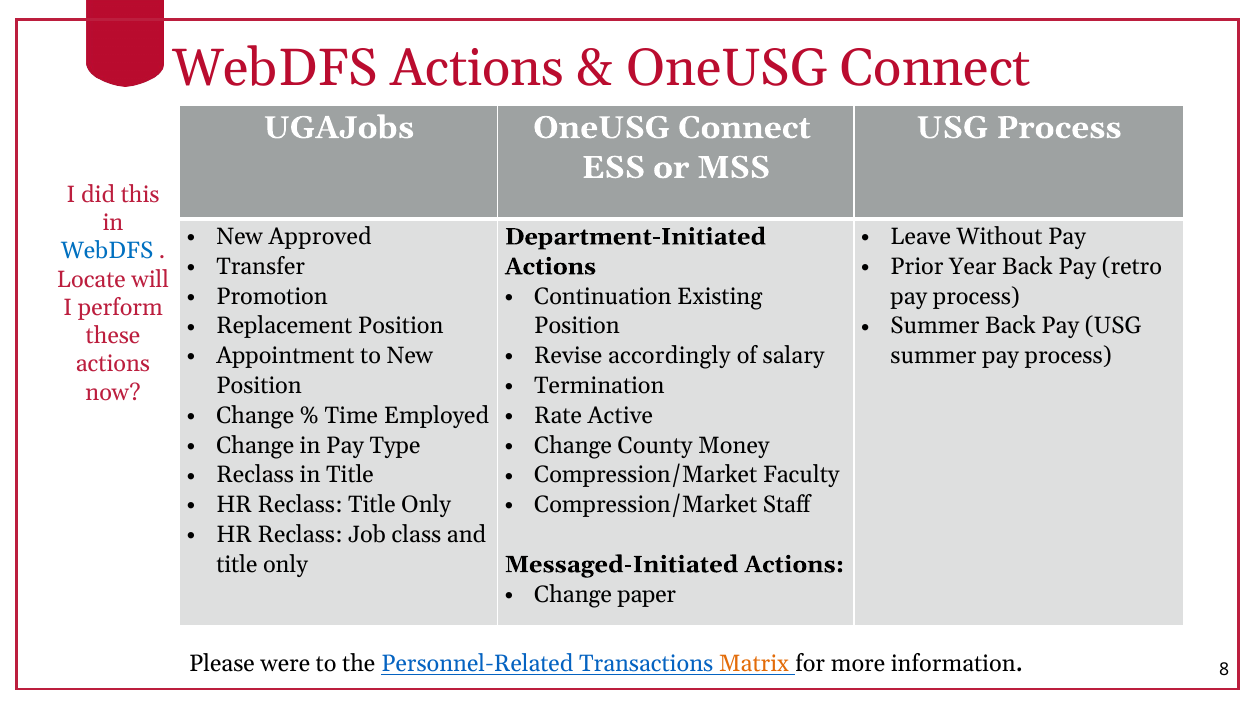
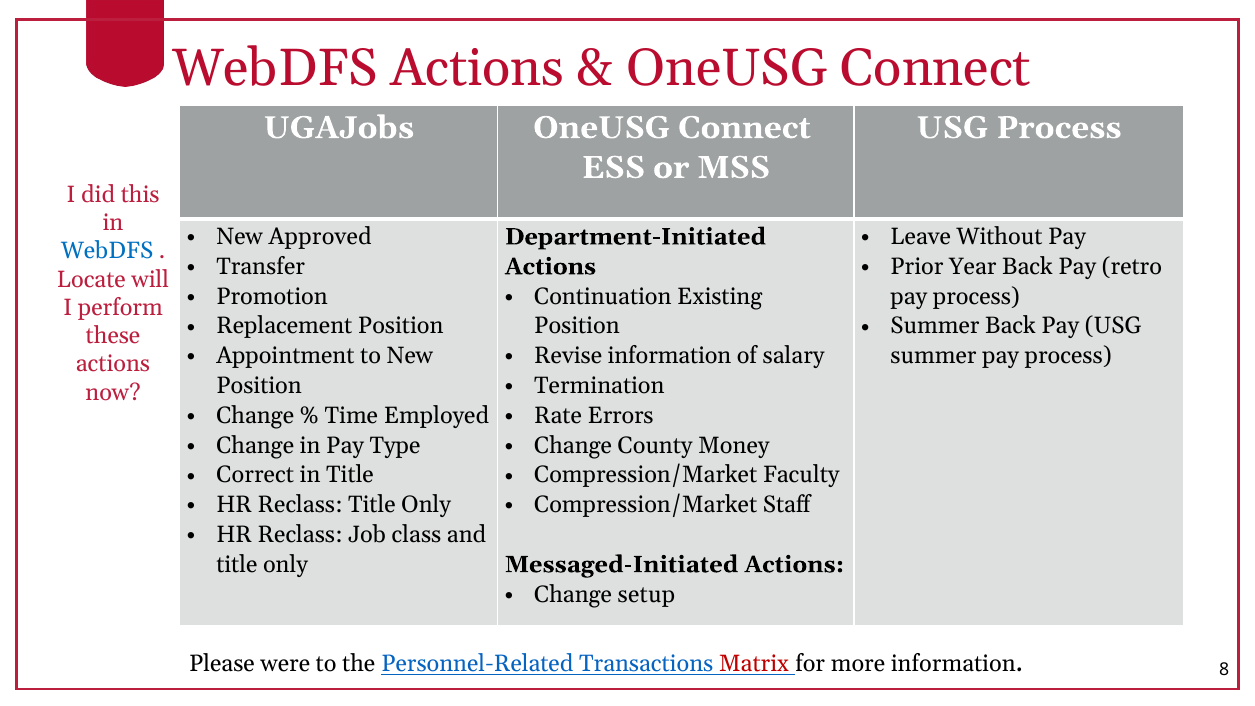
Revise accordingly: accordingly -> information
Active: Active -> Errors
Reclass at (255, 475): Reclass -> Correct
paper: paper -> setup
Matrix colour: orange -> red
